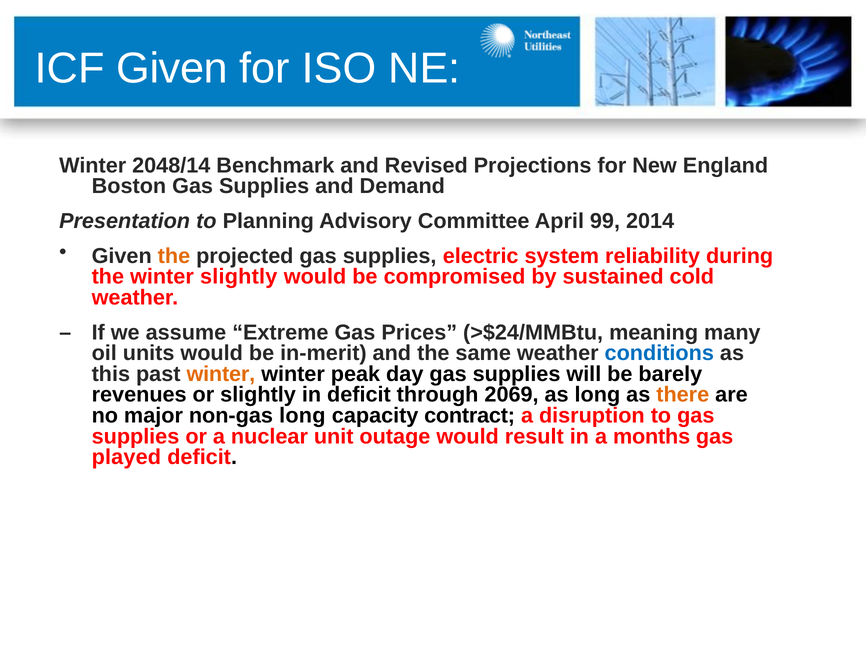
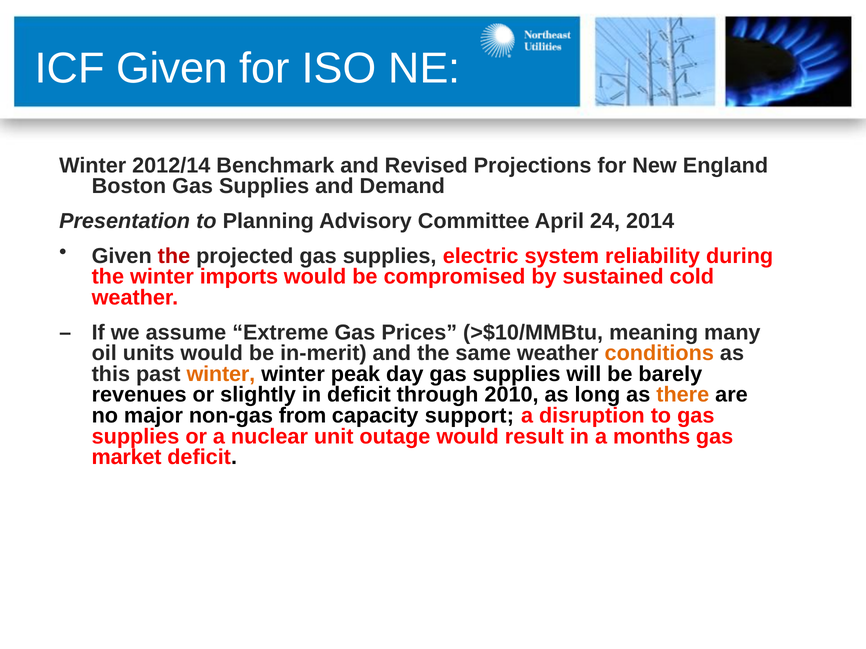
2048/14: 2048/14 -> 2012/14
99: 99 -> 24
the at (174, 256) colour: orange -> red
winter slightly: slightly -> imports
>$24/MMBtu: >$24/MMBtu -> >$10/MMBtu
conditions colour: blue -> orange
2069: 2069 -> 2010
non-gas long: long -> from
contract: contract -> support
played: played -> market
